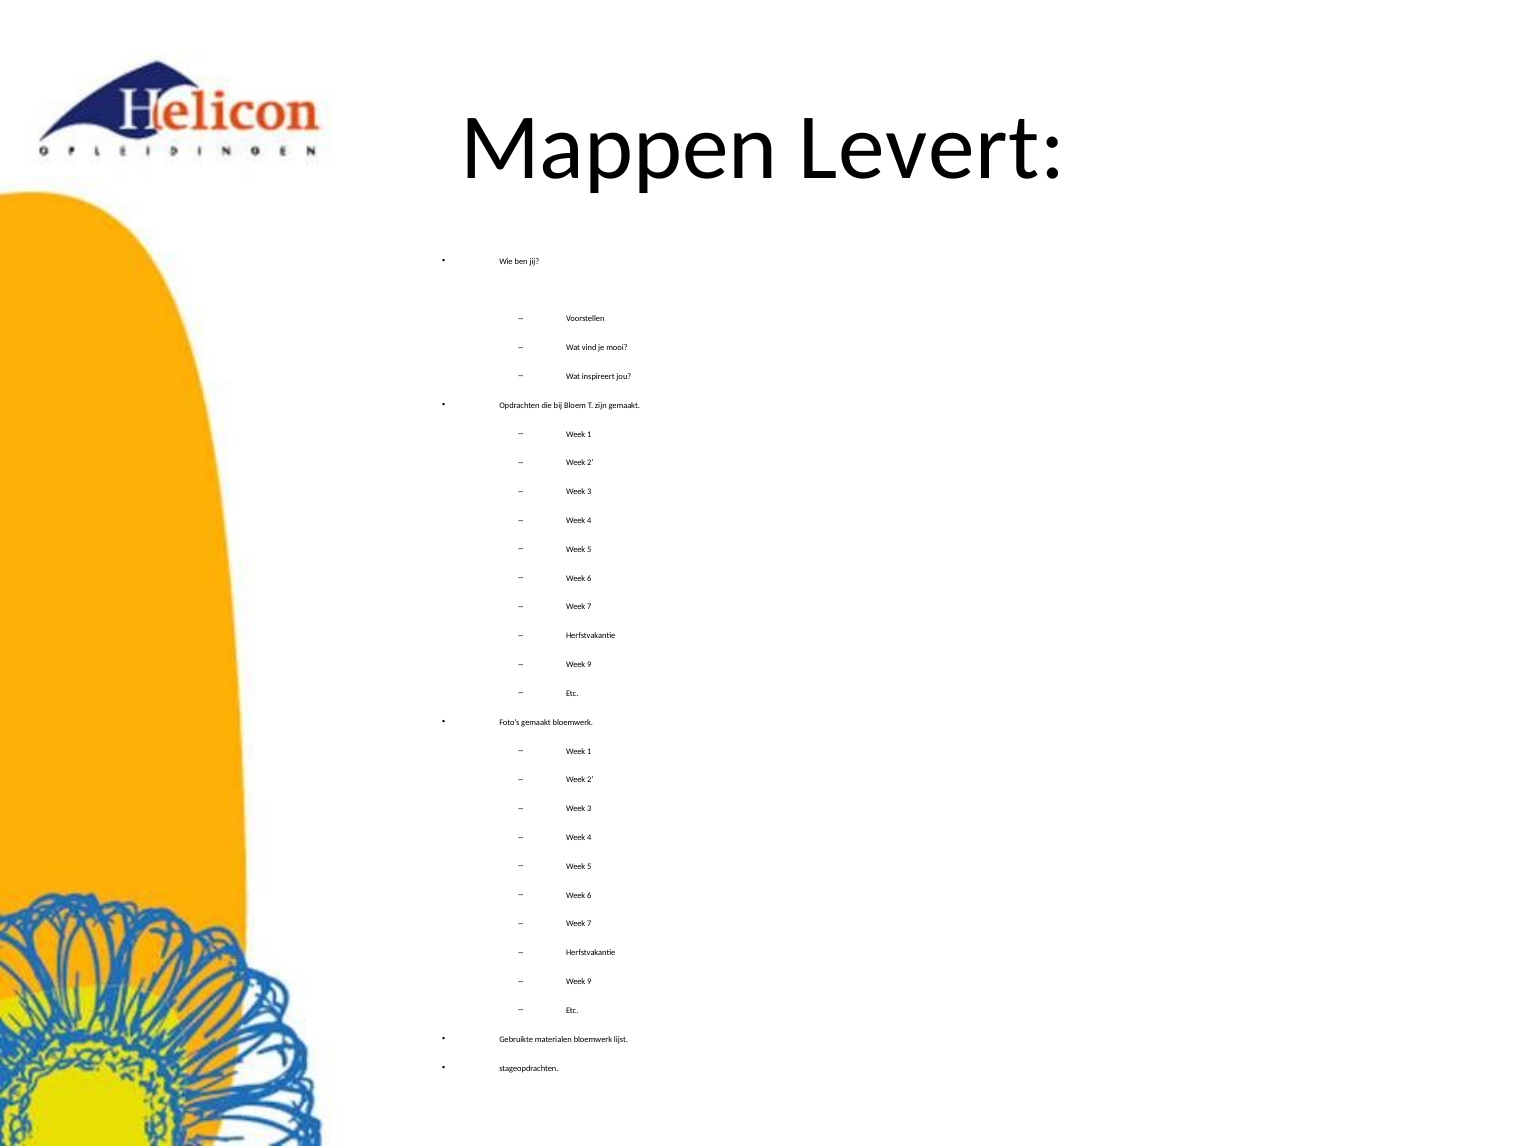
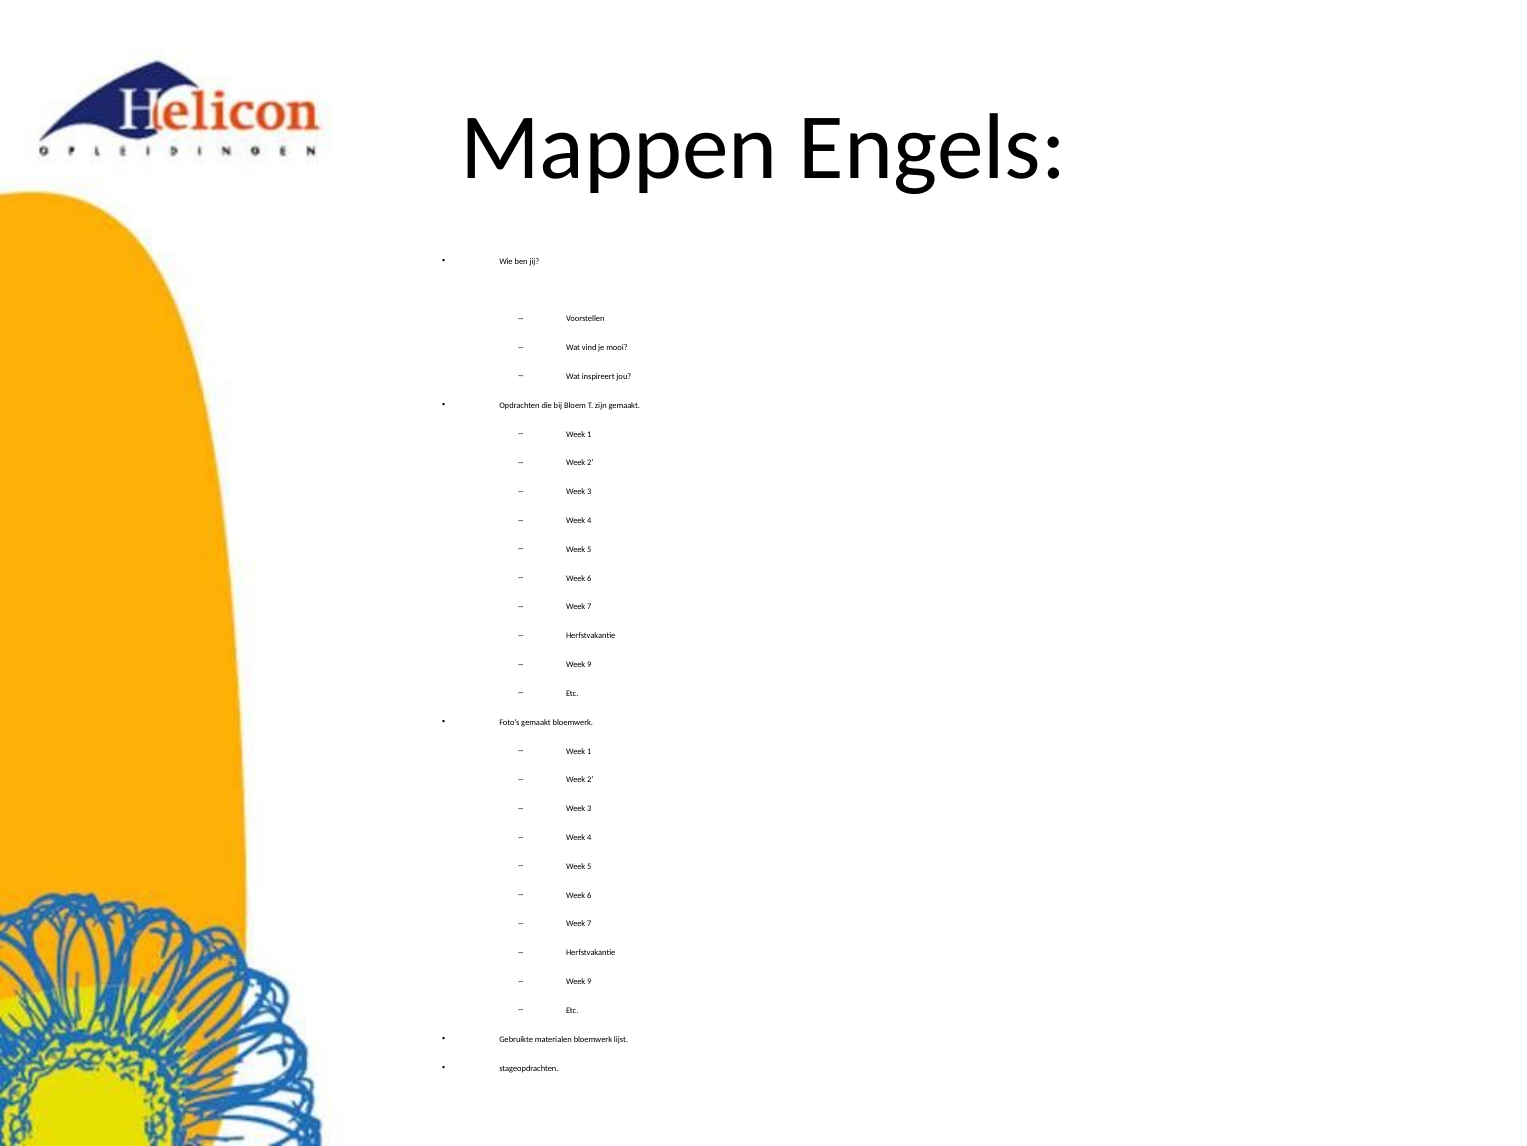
Levert: Levert -> Engels
